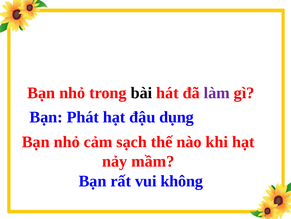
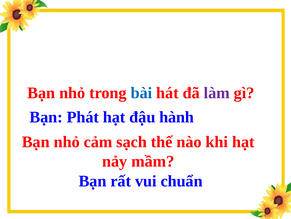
bài colour: black -> blue
dụng: dụng -> hành
không: không -> chuẩn
